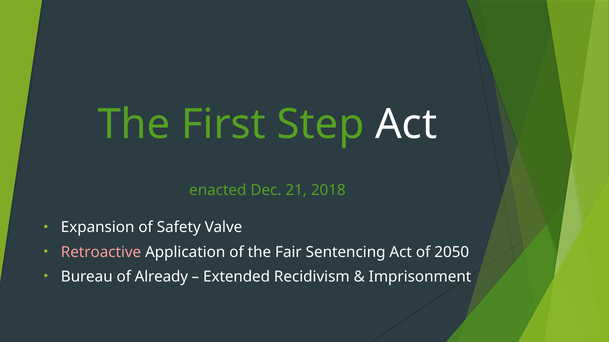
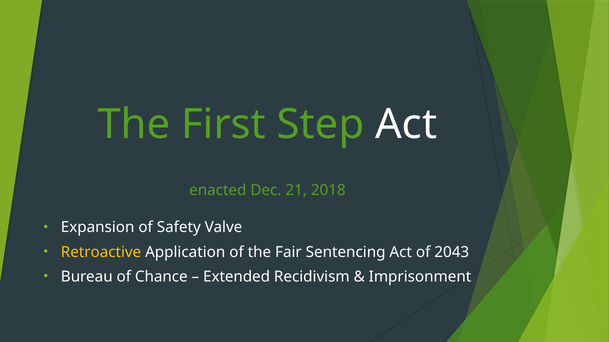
Retroactive colour: pink -> yellow
2050: 2050 -> 2043
Already: Already -> Chance
